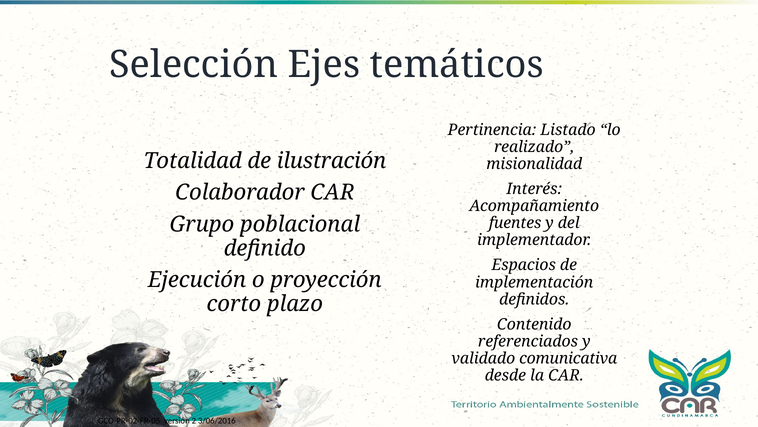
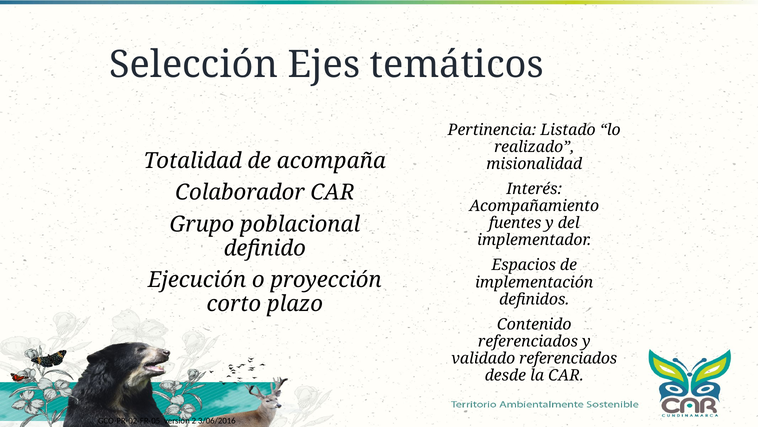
ilustración: ilustración -> acompaña
validado comunicativa: comunicativa -> referenciados
